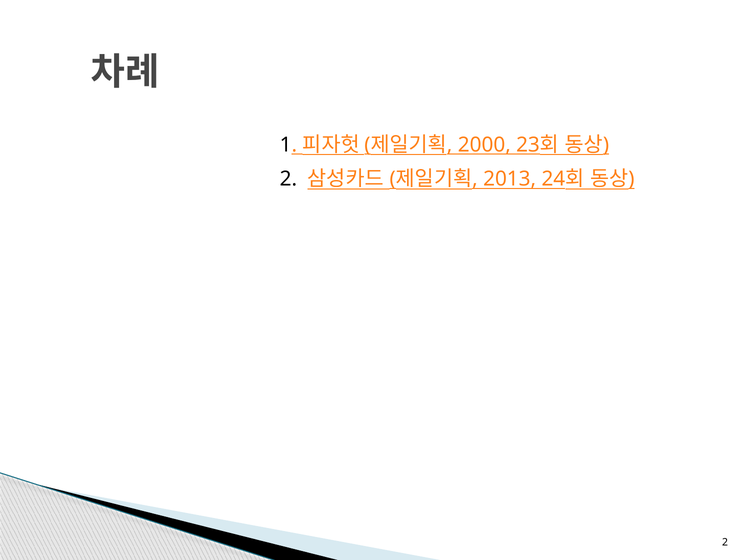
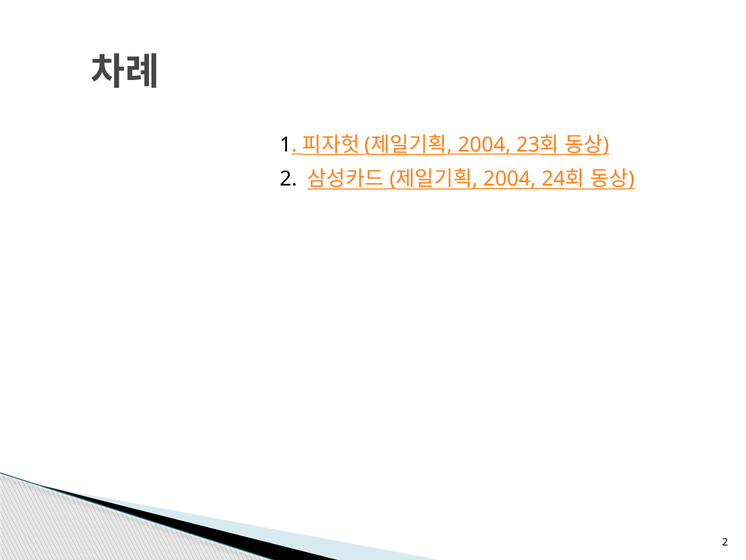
2000 at (484, 145): 2000 -> 2004
2013 at (510, 179): 2013 -> 2004
